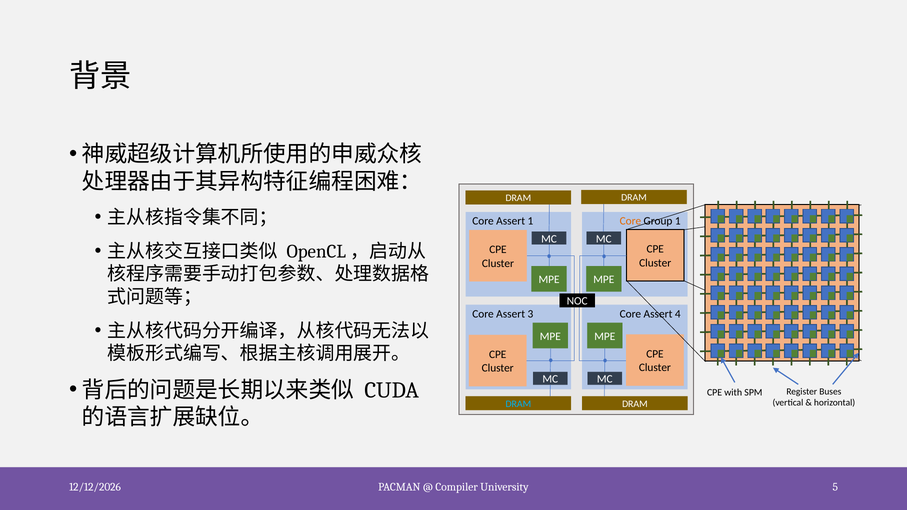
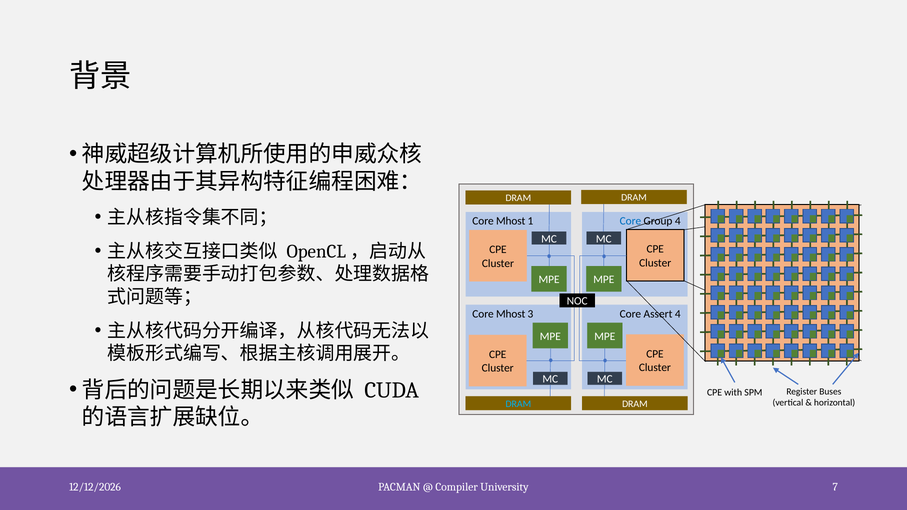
Assert at (511, 221): Assert -> Mhost
Core at (630, 221) colour: orange -> blue
Group 1: 1 -> 4
Assert at (511, 314): Assert -> Mhost
5: 5 -> 7
